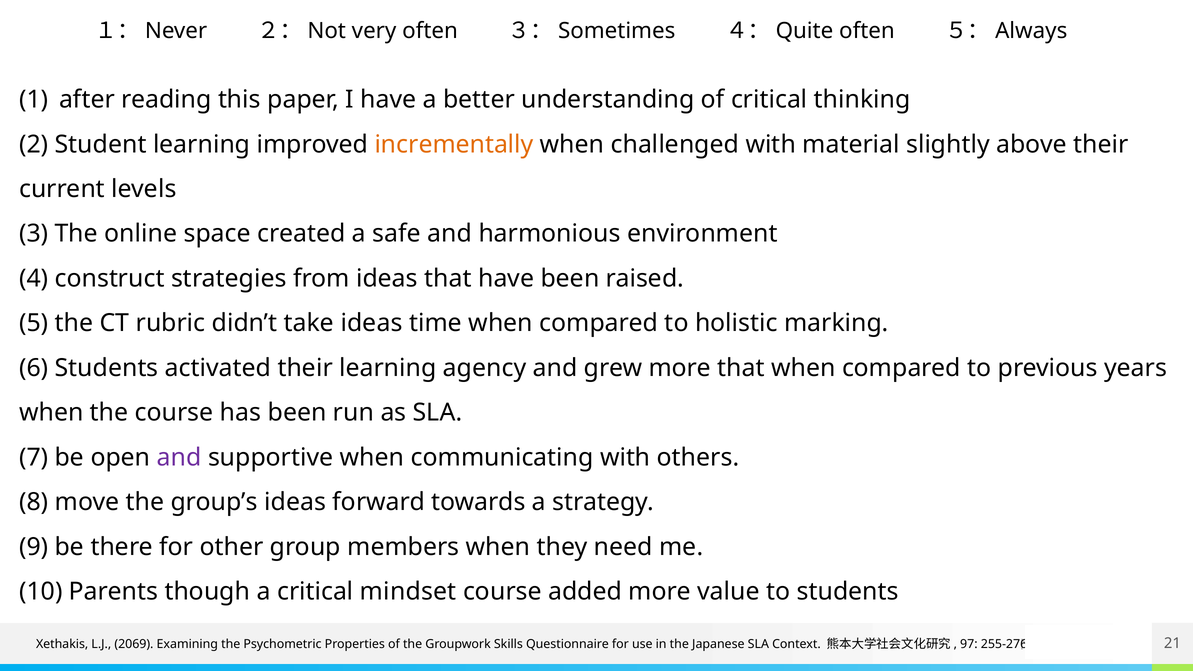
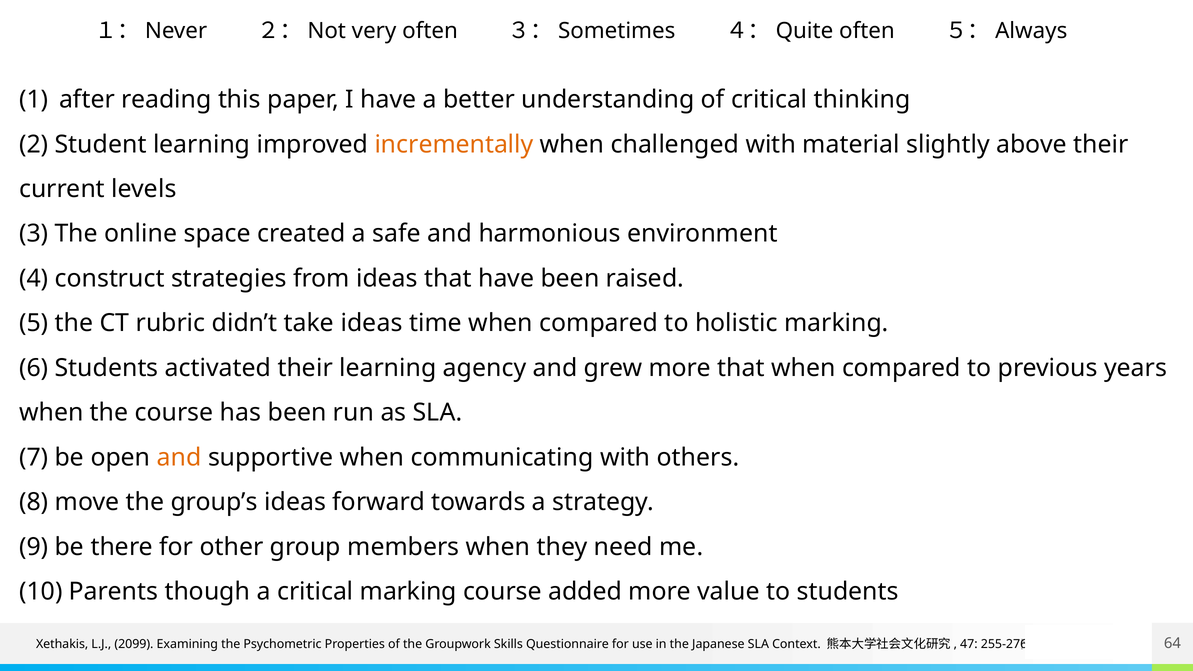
and at (179, 457) colour: purple -> orange
critical mindset: mindset -> marking
2069: 2069 -> 2099
97: 97 -> 47
21: 21 -> 64
